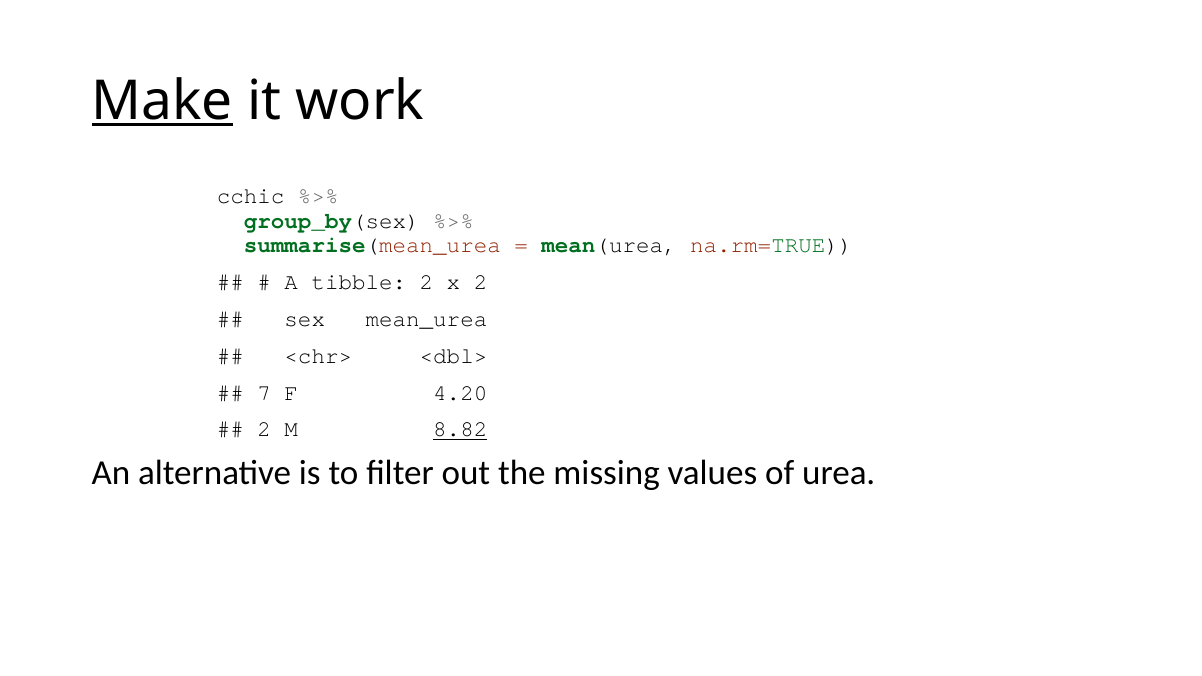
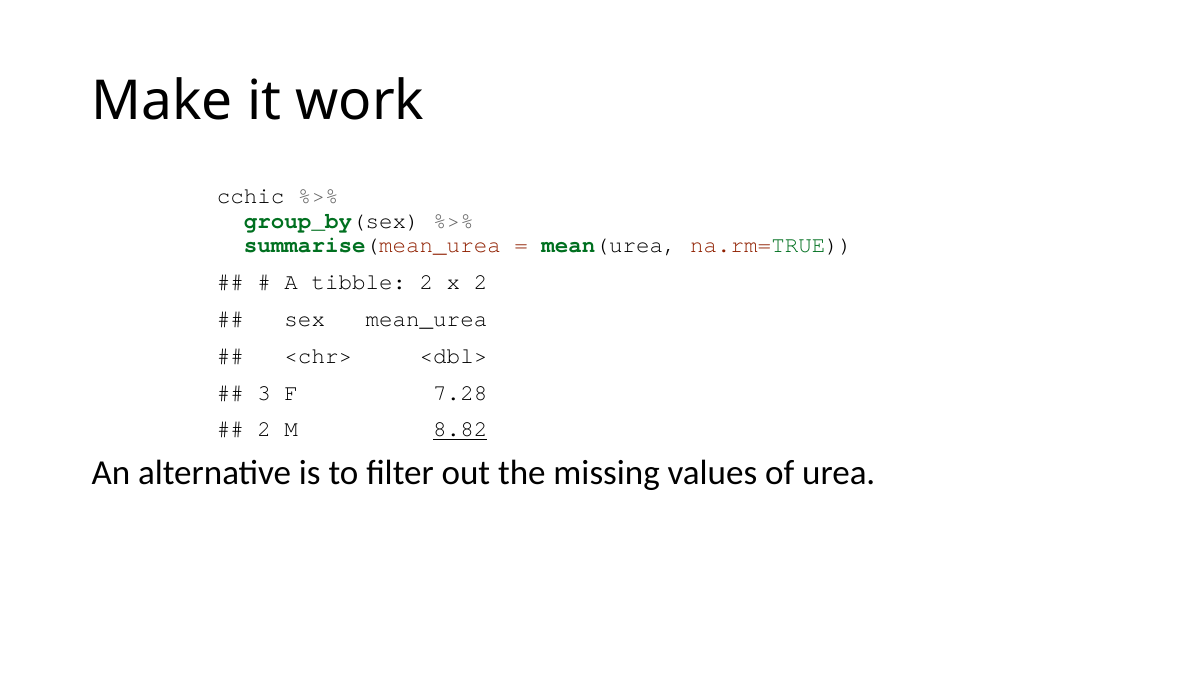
Make underline: present -> none
7: 7 -> 3
4.20: 4.20 -> 7.28
